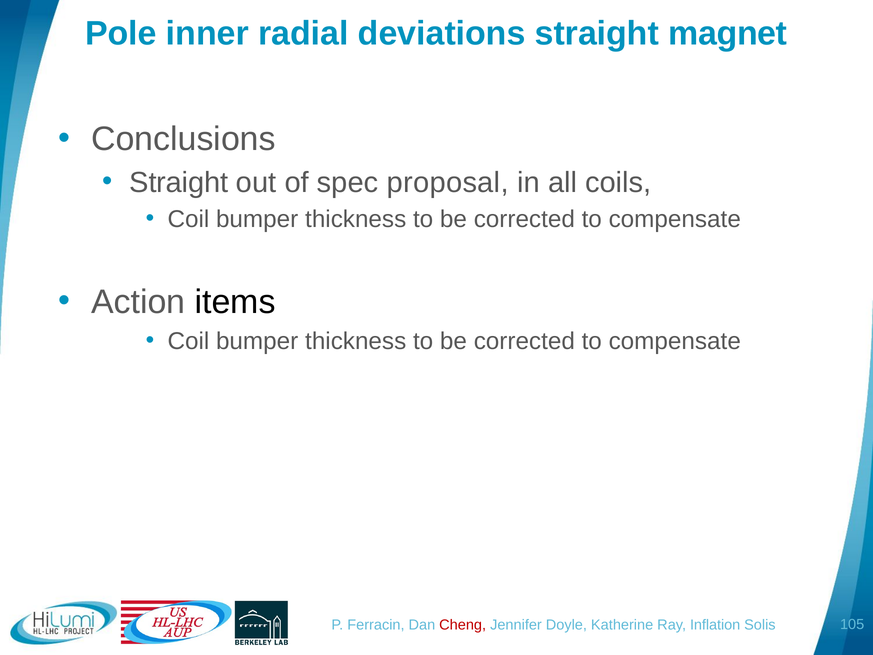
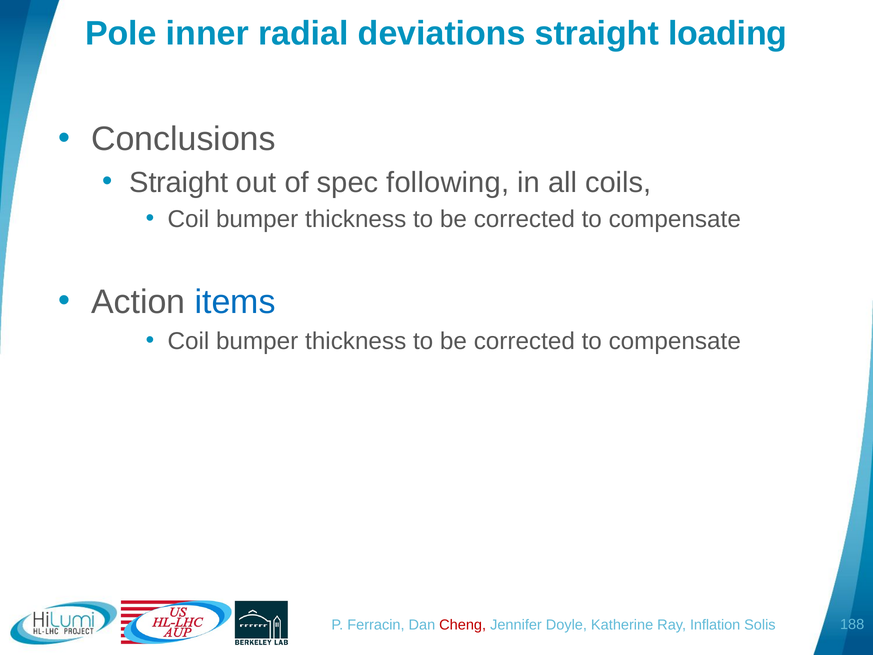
magnet: magnet -> loading
proposal: proposal -> following
items colour: black -> blue
105: 105 -> 188
